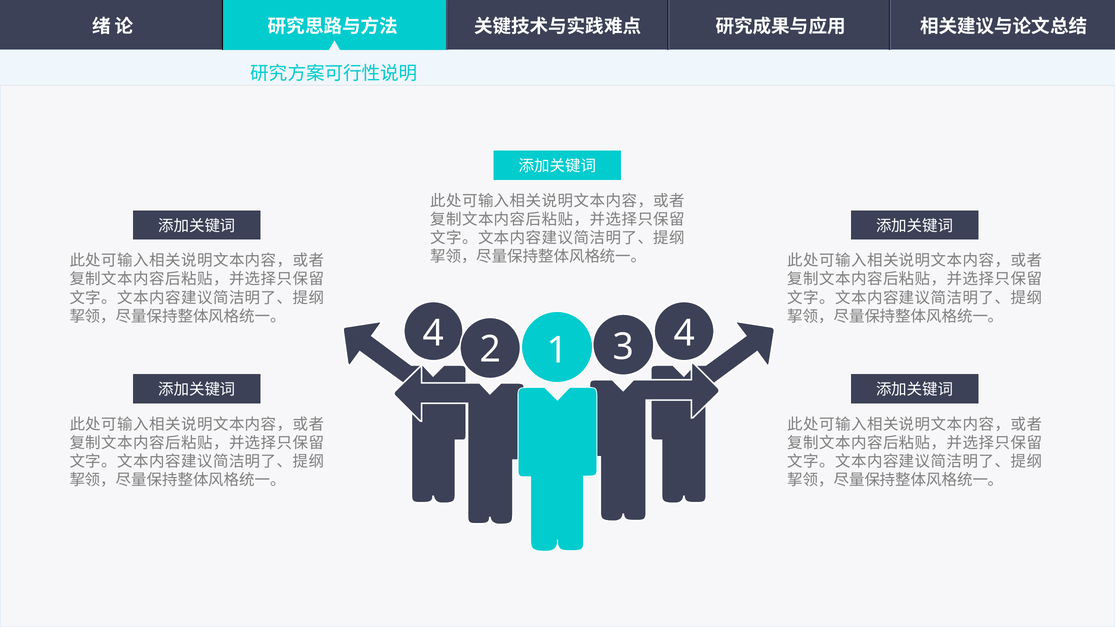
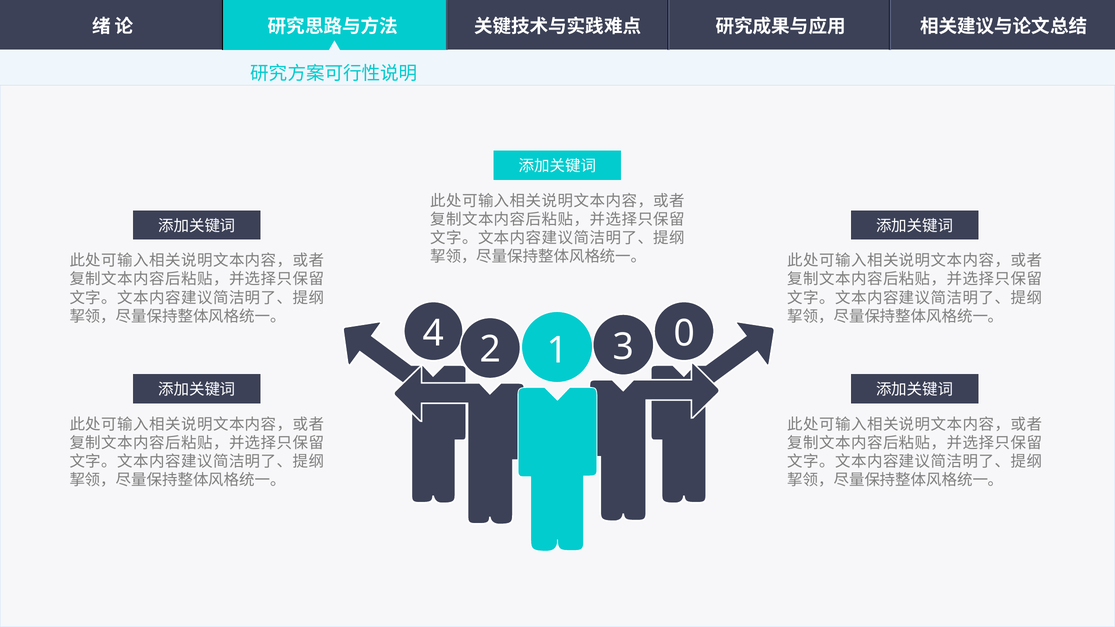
4 4: 4 -> 0
